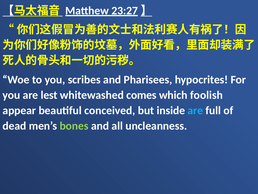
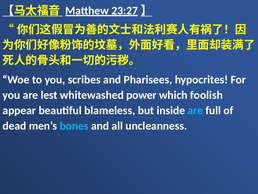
comes: comes -> power
conceived: conceived -> blameless
bones colour: light green -> light blue
